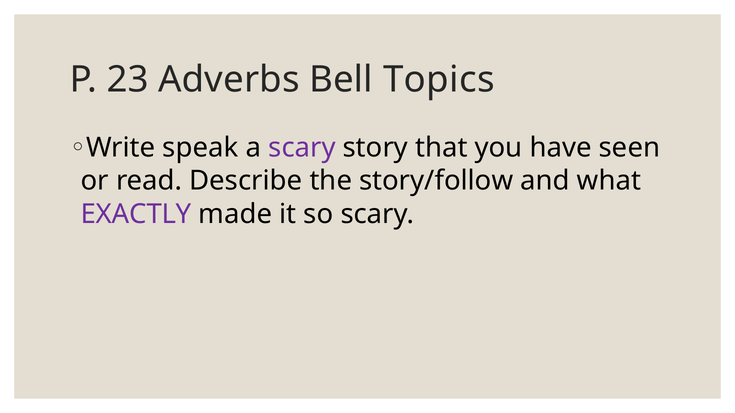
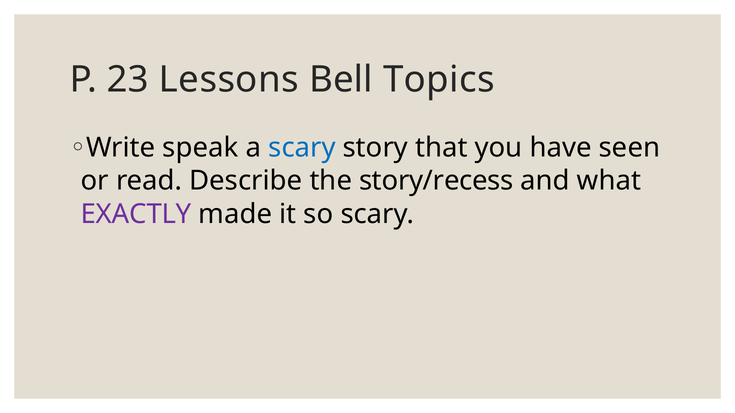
Adverbs: Adverbs -> Lessons
scary at (302, 148) colour: purple -> blue
story/follow: story/follow -> story/recess
